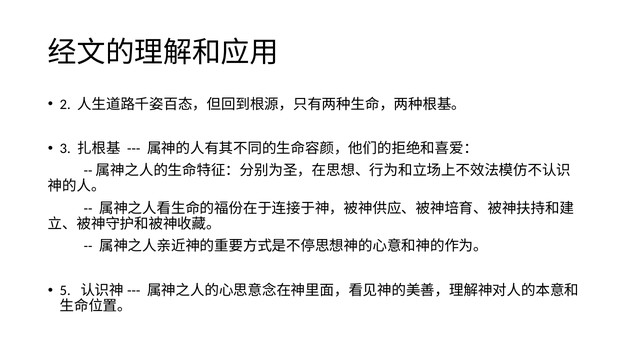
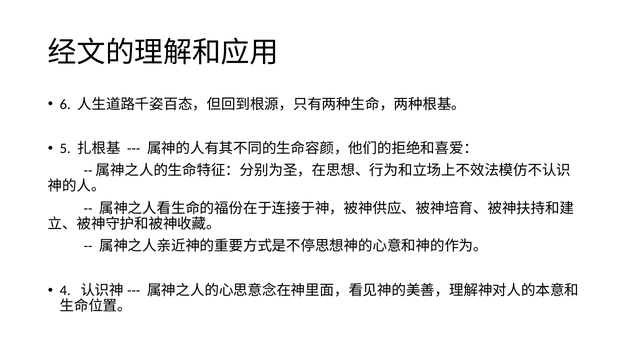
2: 2 -> 6
3: 3 -> 5
5: 5 -> 4
